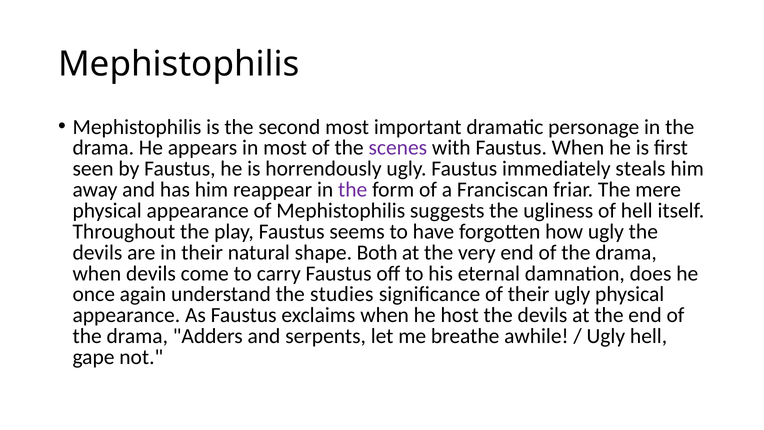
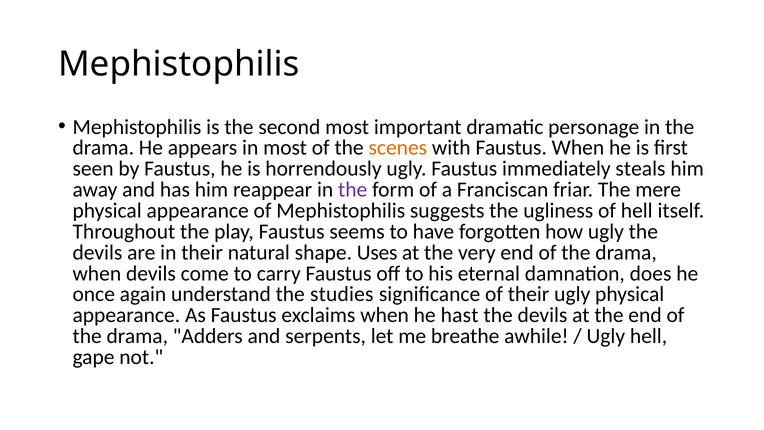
scenes colour: purple -> orange
Both: Both -> Uses
host: host -> hast
